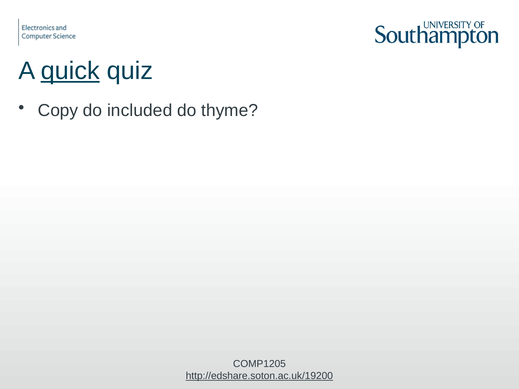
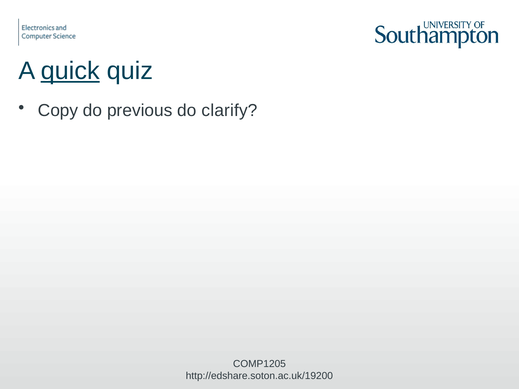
included: included -> previous
thyme: thyme -> clarify
http://edshare.soton.ac.uk/19200 underline: present -> none
